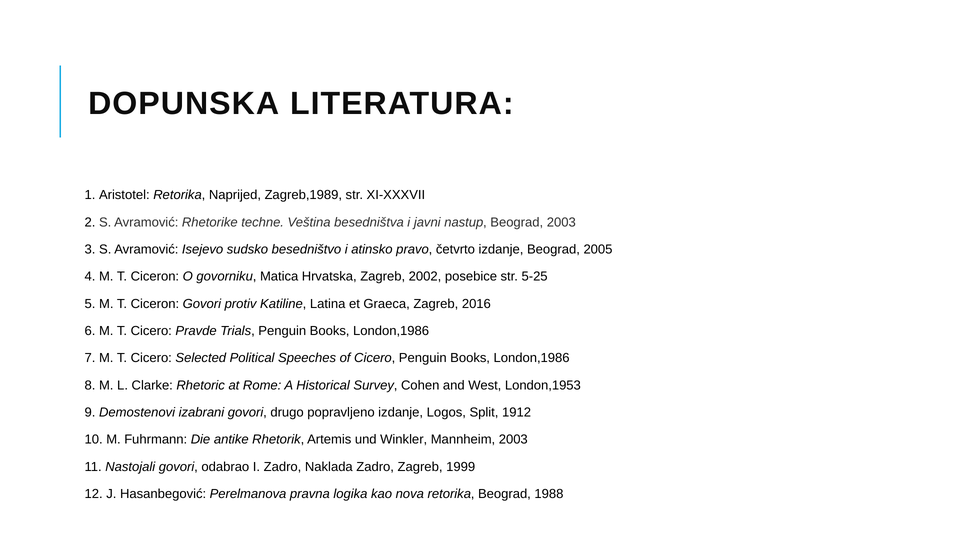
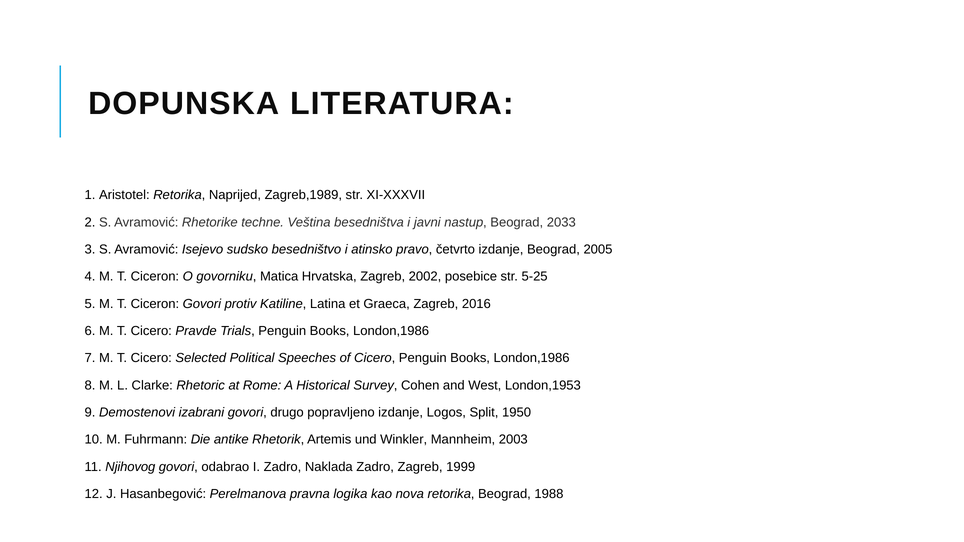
Beograd 2003: 2003 -> 2033
1912: 1912 -> 1950
Nastojali: Nastojali -> Njihovog
